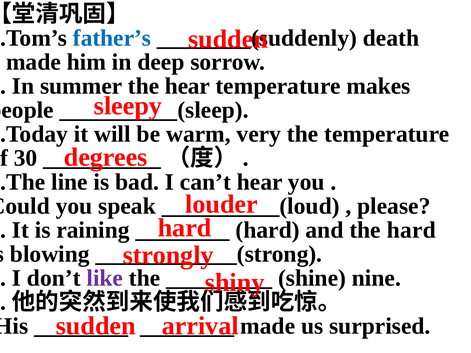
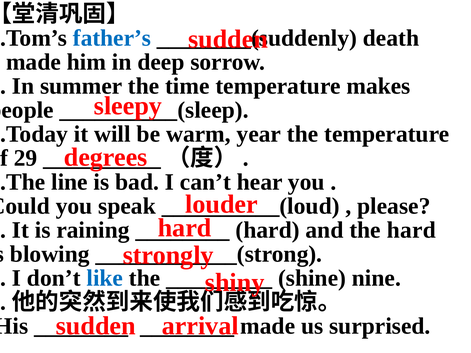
the hear: hear -> time
very: very -> year
30: 30 -> 29
like colour: purple -> blue
